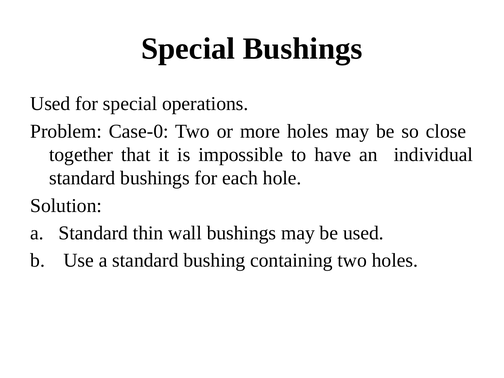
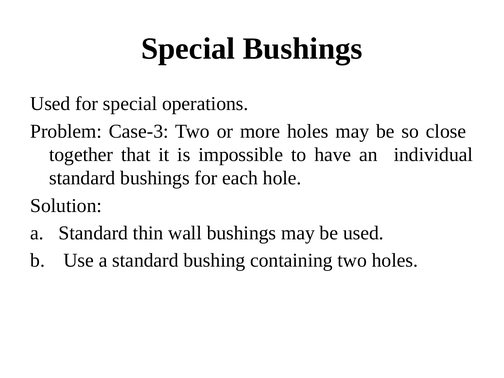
Case-0: Case-0 -> Case-3
